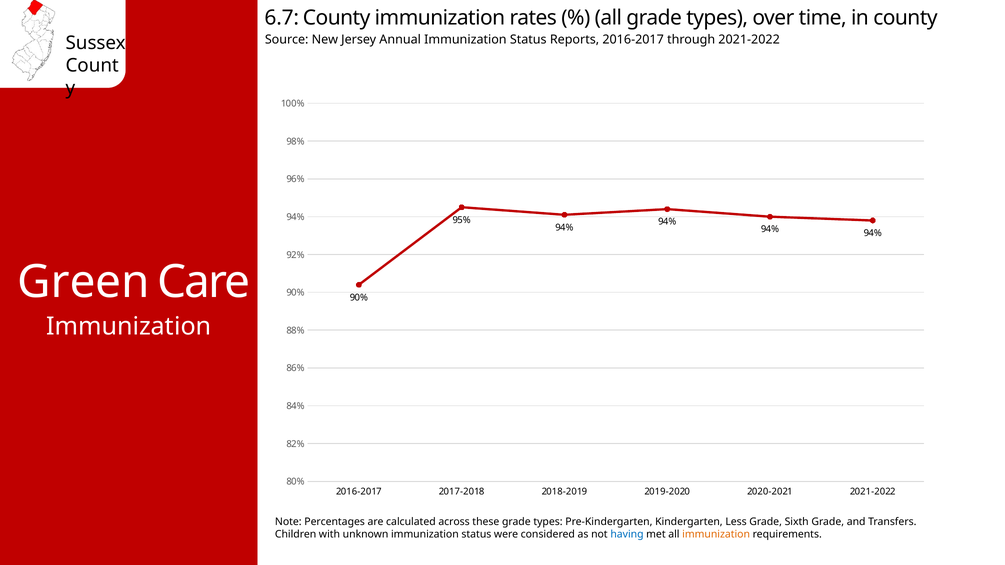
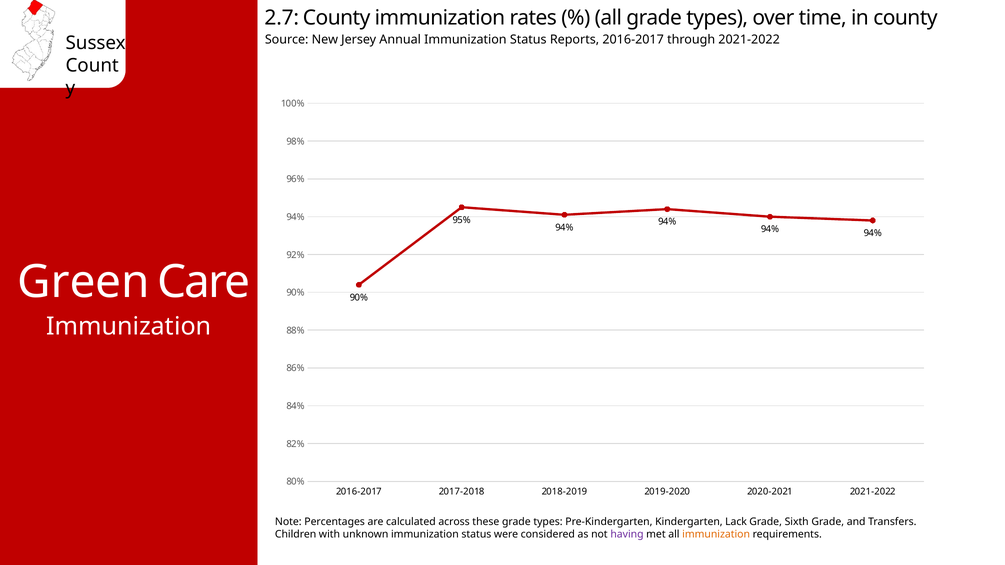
6.7: 6.7 -> 2.7
Less: Less -> Lack
having colour: blue -> purple
